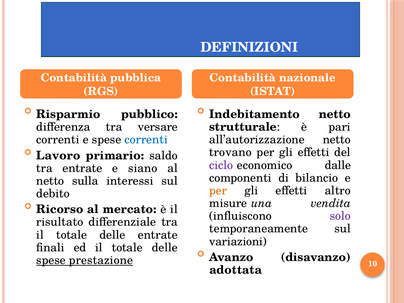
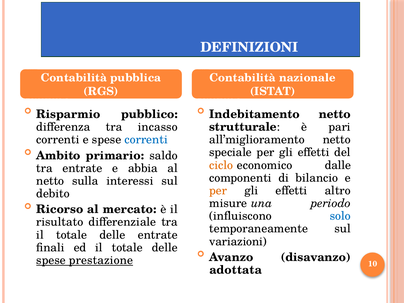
versare: versare -> incasso
all’autorizzazione: all’autorizzazione -> all’miglioramento
trovano: trovano -> speciale
Lavoro: Lavoro -> Ambito
ciclo colour: purple -> orange
siano: siano -> abbia
vendita: vendita -> periodo
solo colour: purple -> blue
